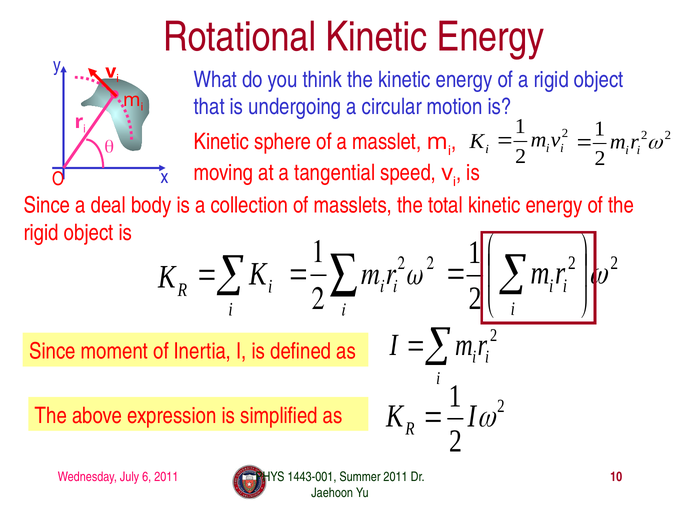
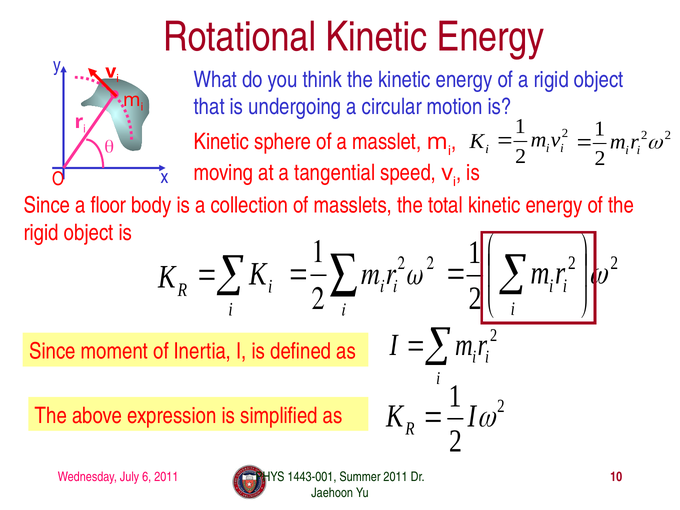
deal: deal -> floor
